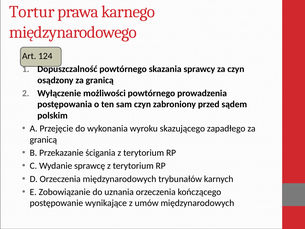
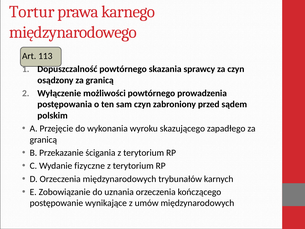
124: 124 -> 113
sprawcę: sprawcę -> fizyczne
